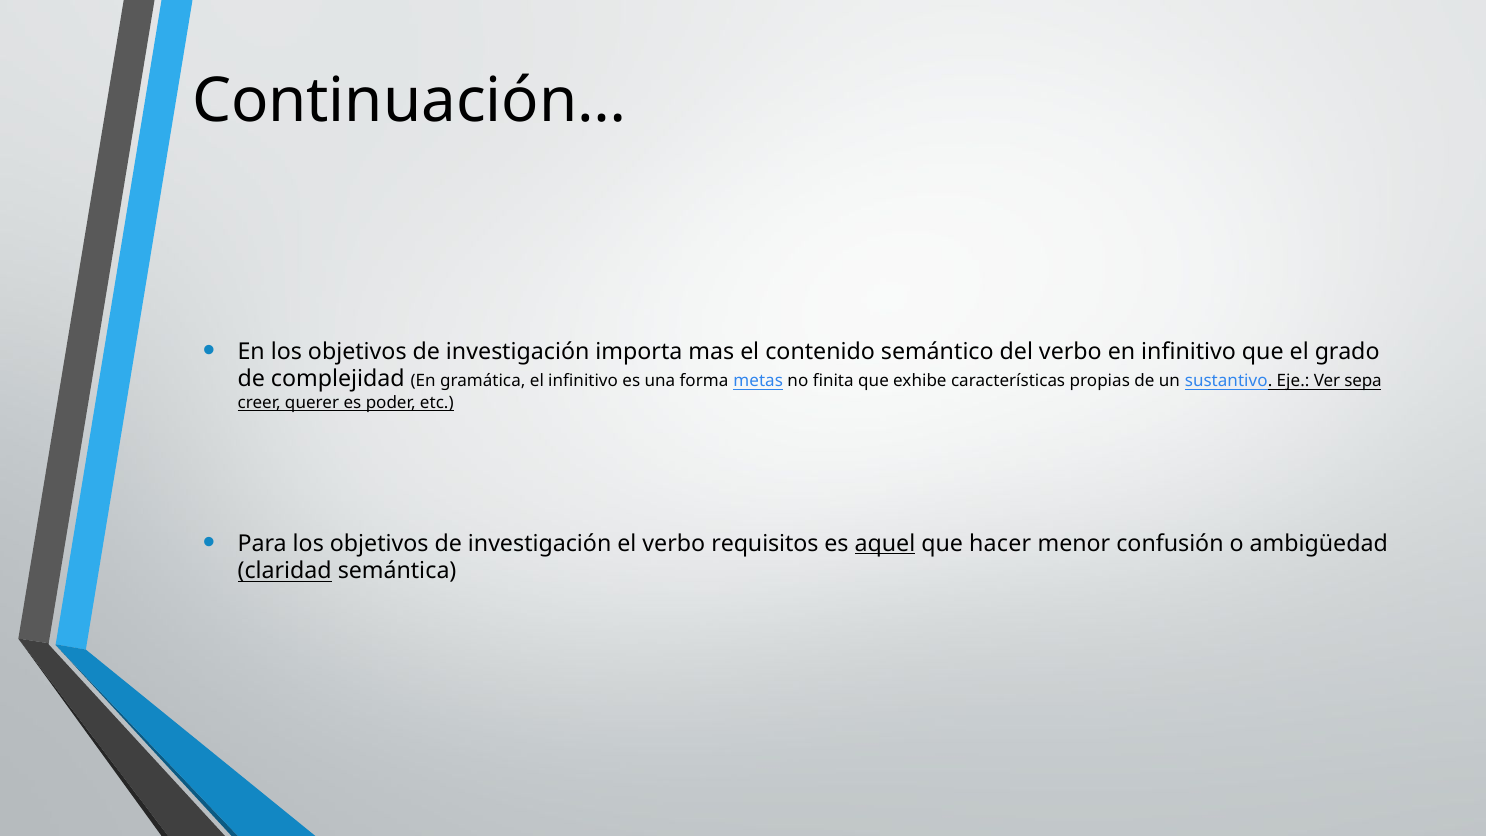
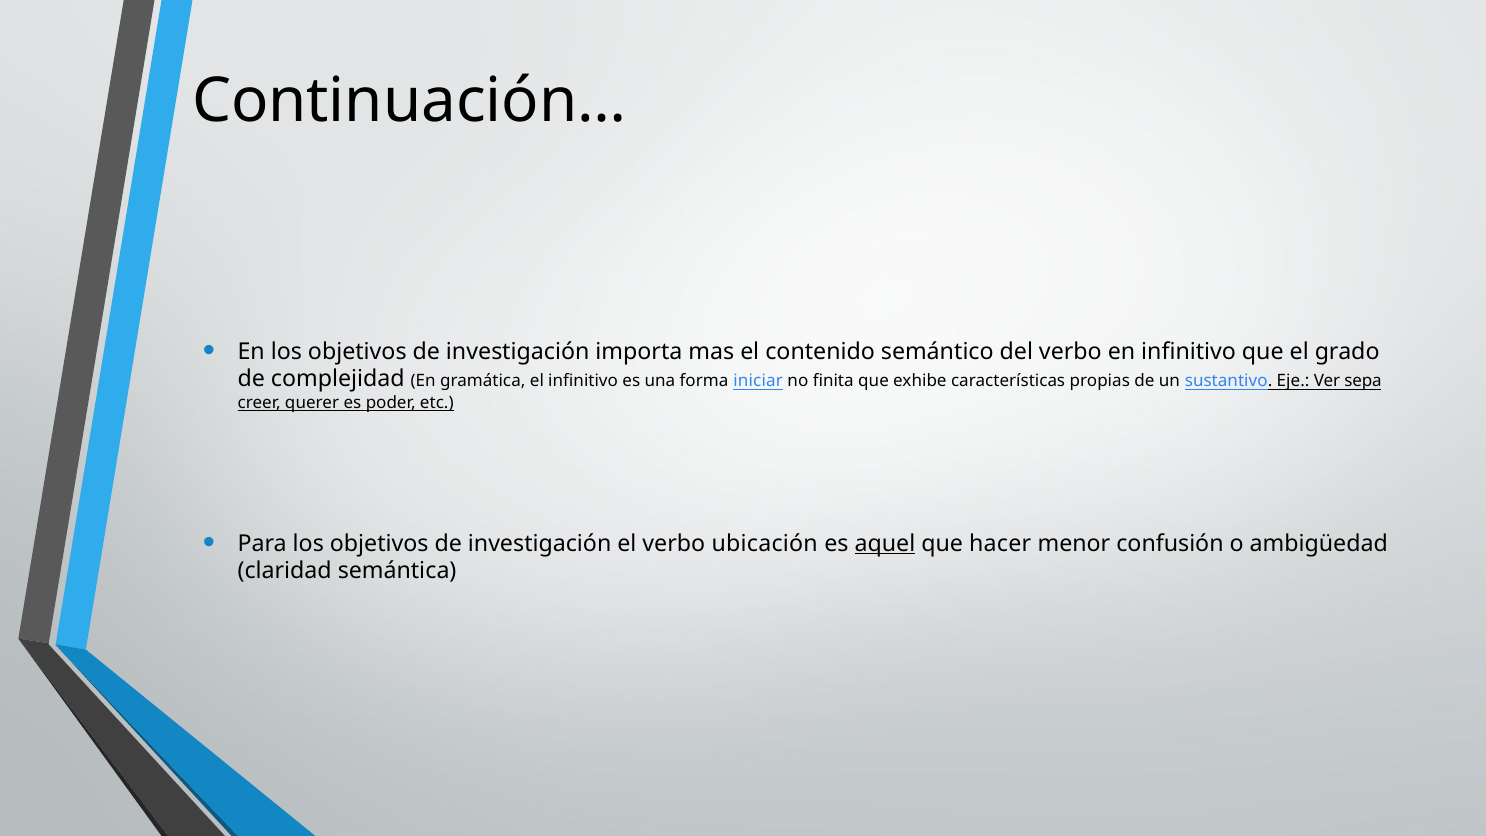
metas: metas -> iniciar
requisitos: requisitos -> ubicación
claridad underline: present -> none
